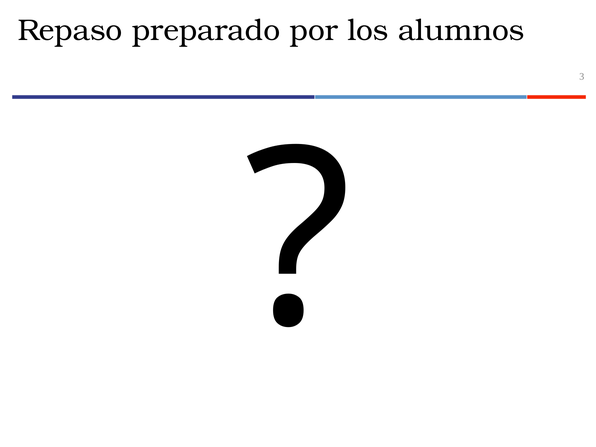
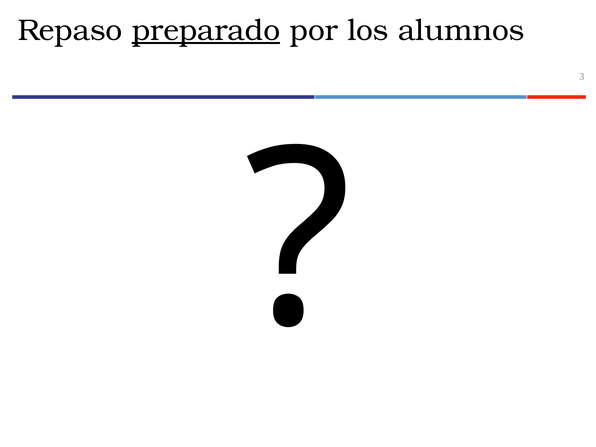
preparado underline: none -> present
